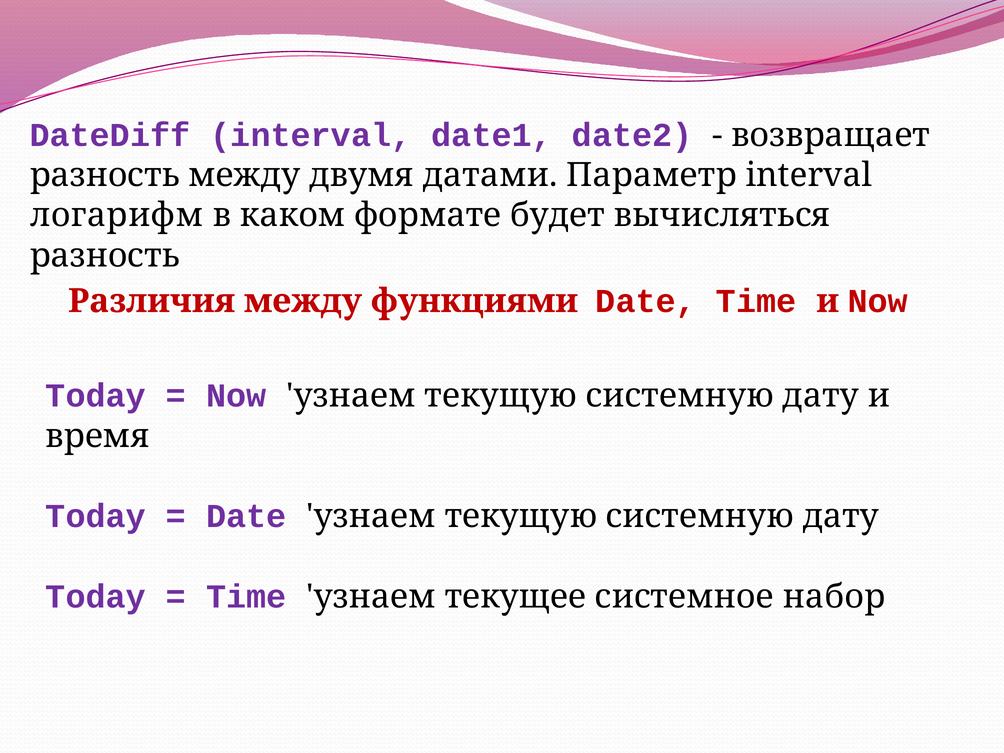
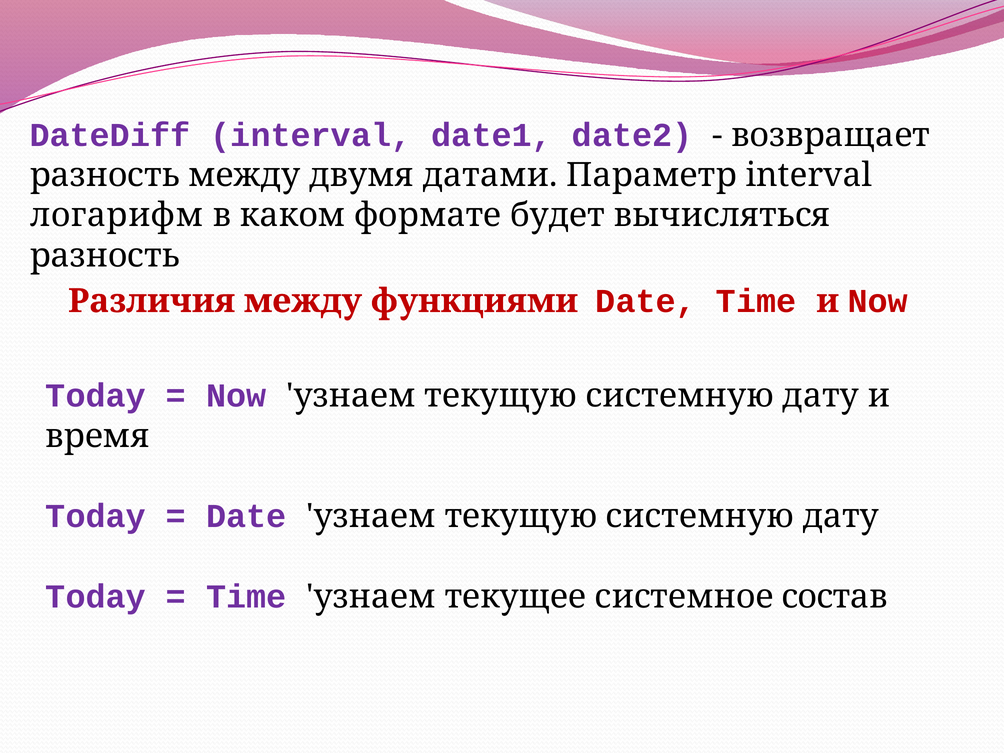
набор: набор -> состав
